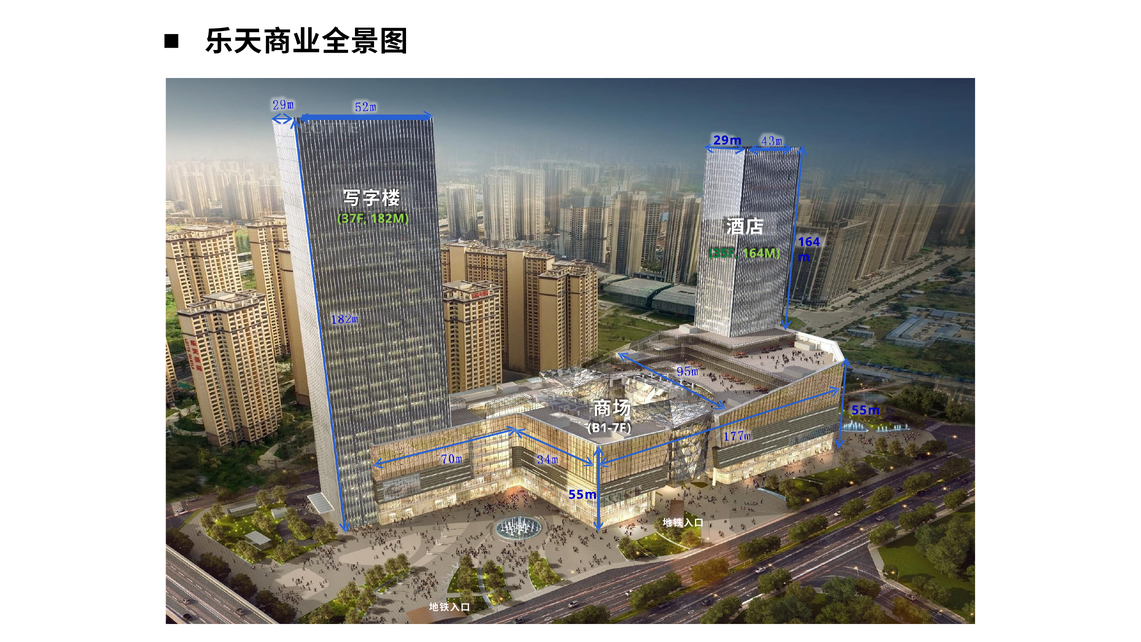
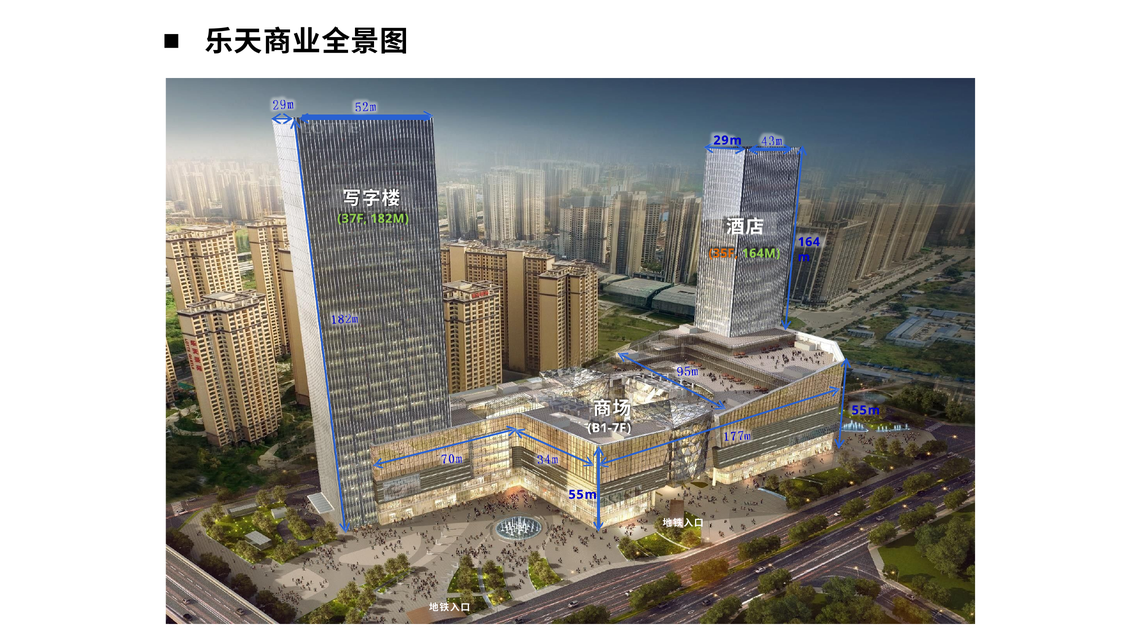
35F colour: green -> orange
